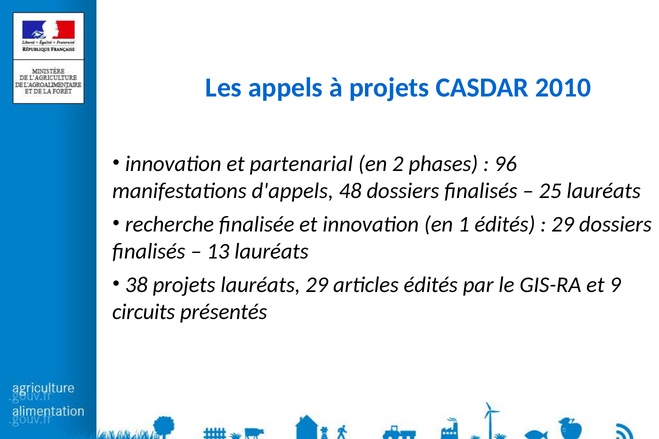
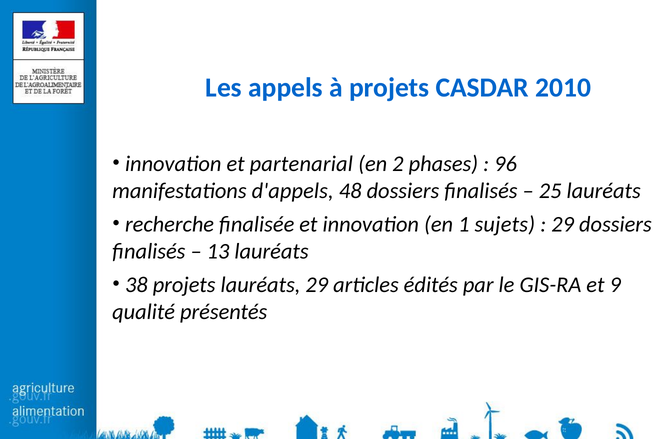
1 édités: édités -> sujets
circuits: circuits -> qualité
